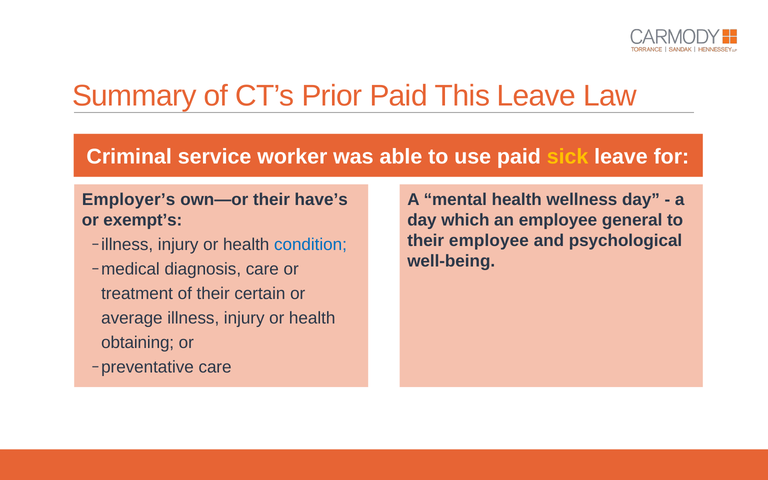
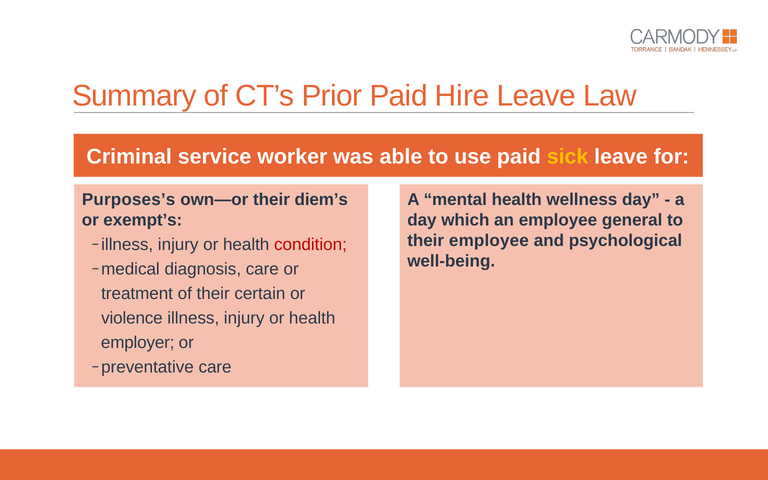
This: This -> Hire
Employer’s: Employer’s -> Purposes’s
have’s: have’s -> diem’s
condition colour: blue -> red
average: average -> violence
obtaining: obtaining -> employer
